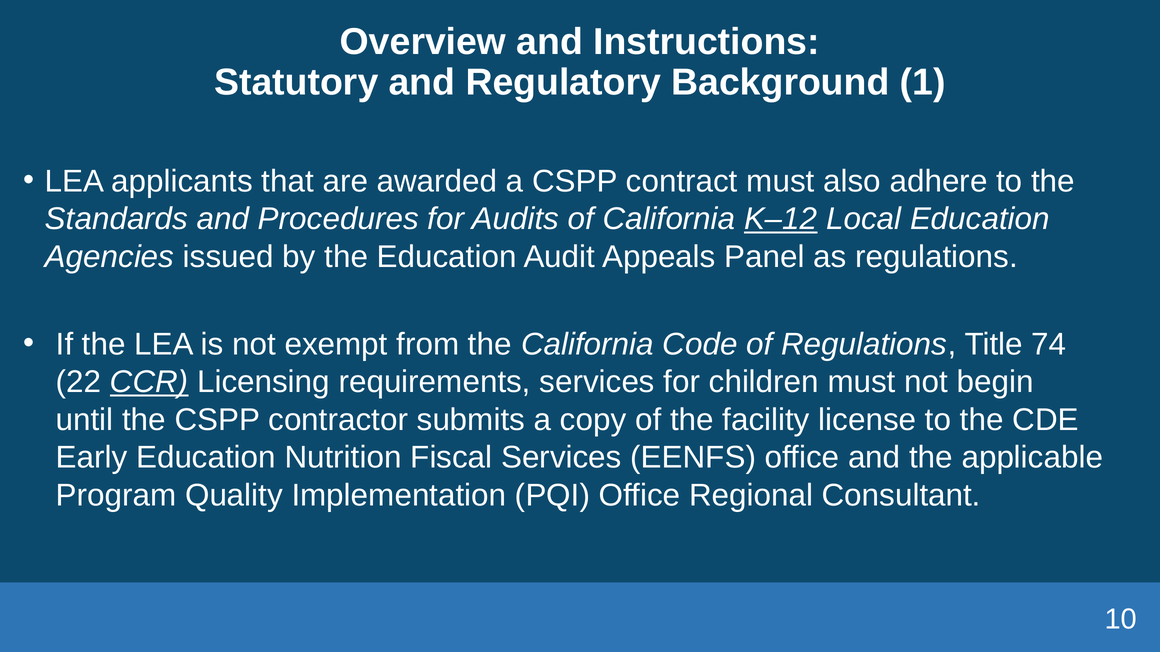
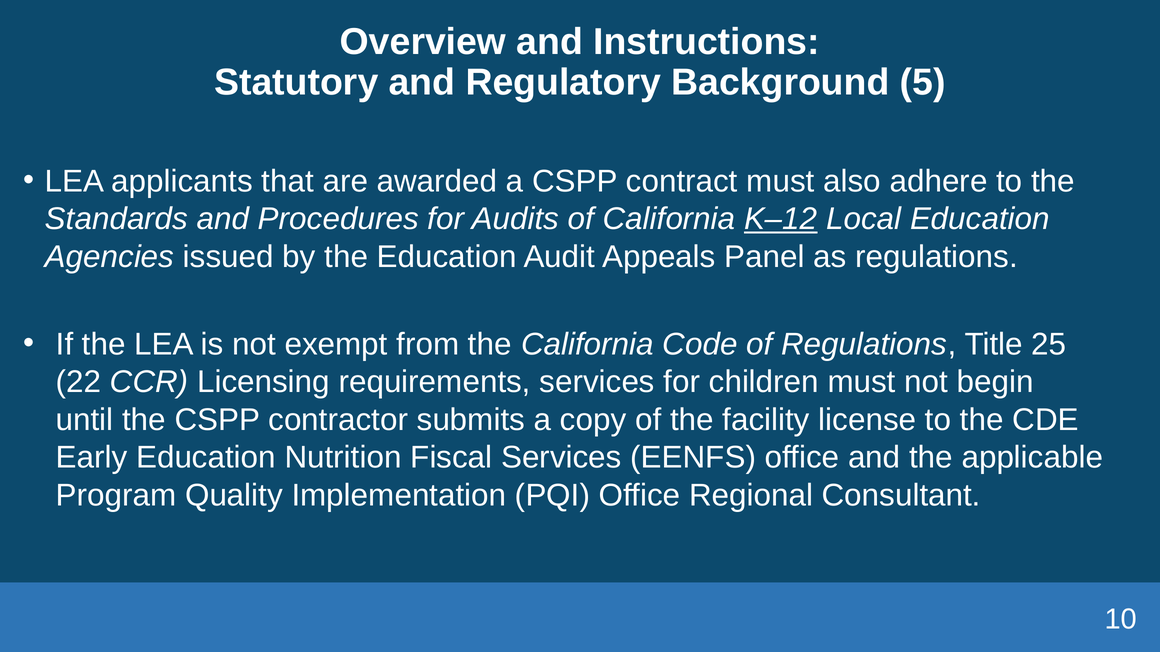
1: 1 -> 5
74: 74 -> 25
CCR underline: present -> none
